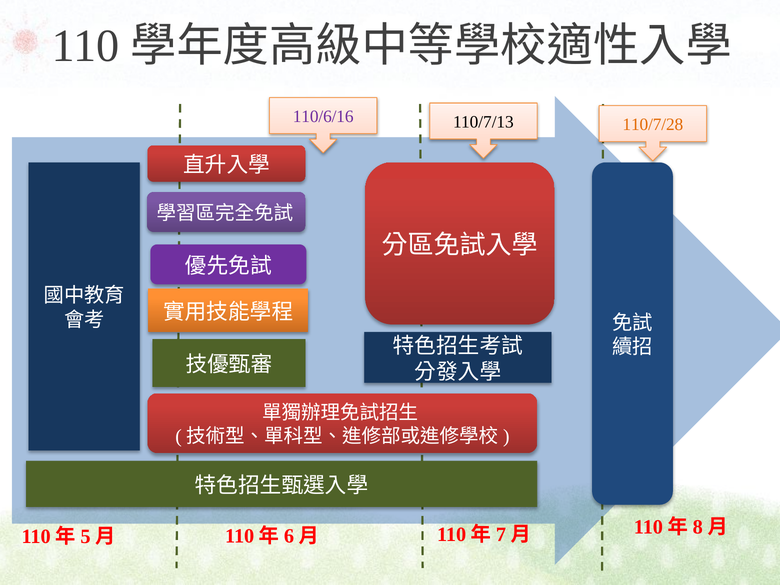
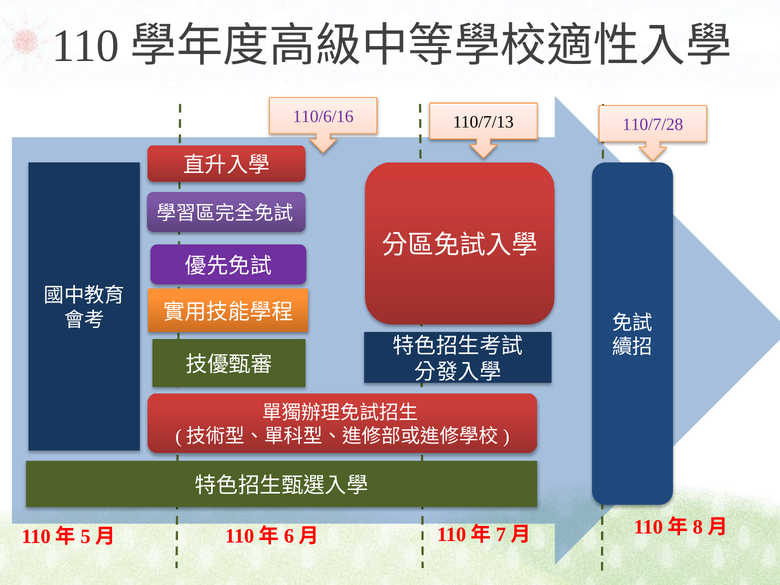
110/7/28 colour: orange -> purple
